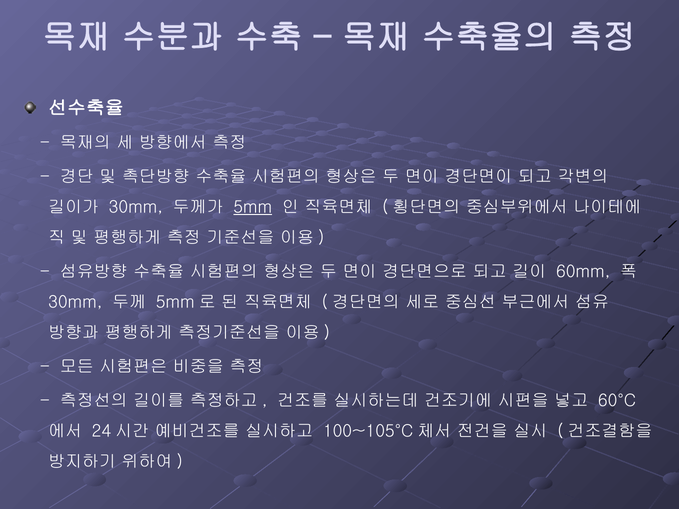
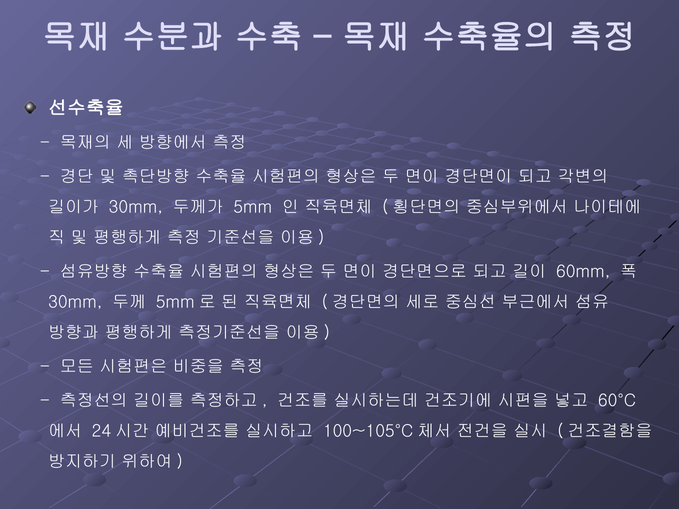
5mm underline: present -> none
